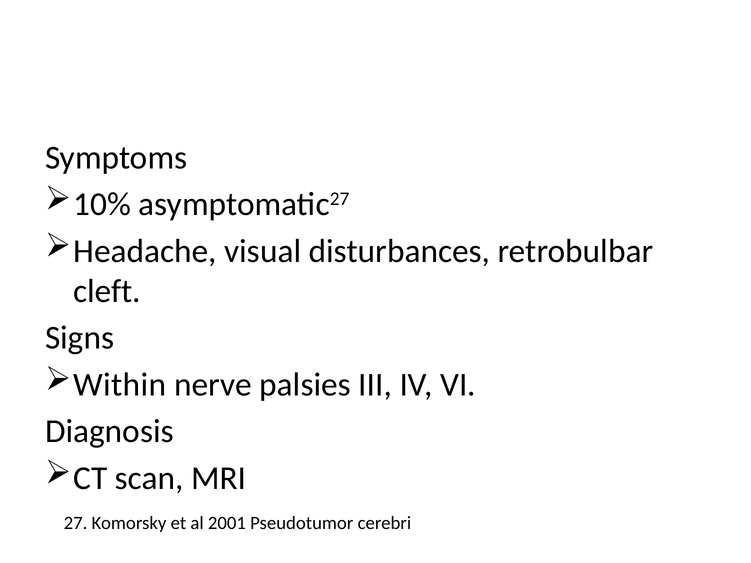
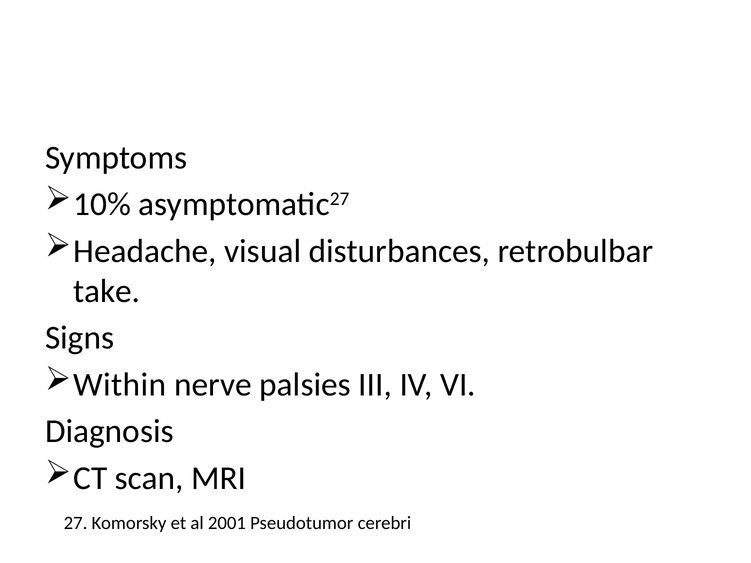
cleft: cleft -> take
